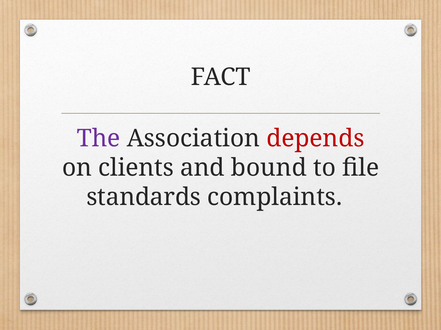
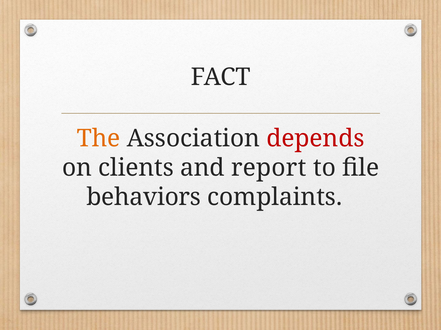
The colour: purple -> orange
bound: bound -> report
standards: standards -> behaviors
